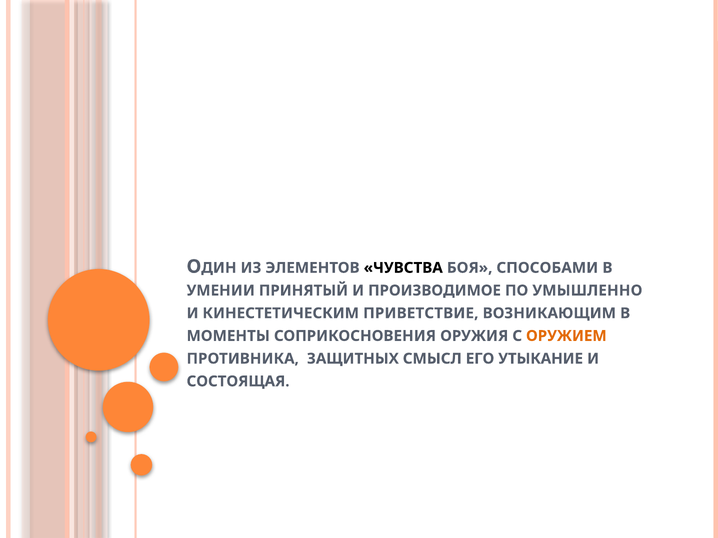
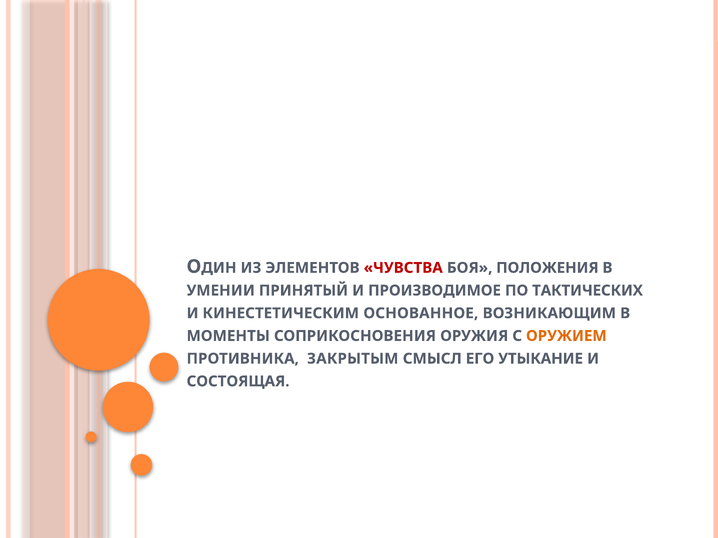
ЧУВСТВА colour: black -> red
СПОСОБАМИ: СПОСОБАМИ -> ПОЛОЖЕНИЯ
УМЫШЛЕННО: УМЫШЛЕННО -> ТАКТИЧЕСКИХ
ПРИВЕТСТВИЕ: ПРИВЕТСТВИЕ -> ОСНОВАННОЕ
ЗАЩИТНЫХ: ЗАЩИТНЫХ -> ЗАКРЫТЫМ
